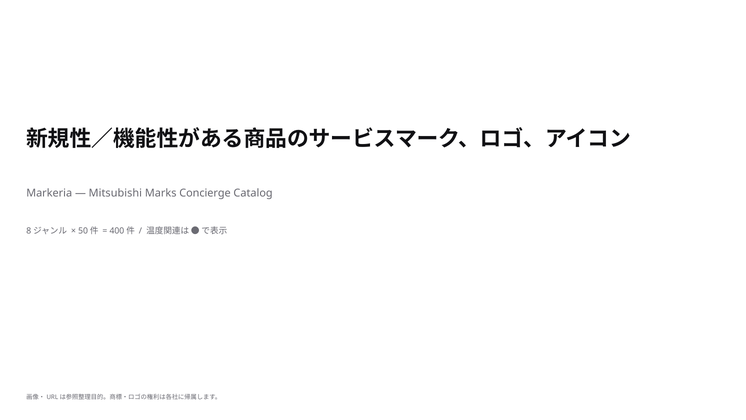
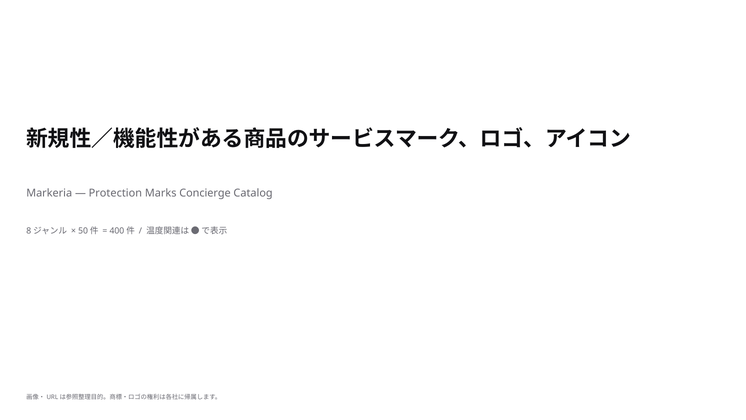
Mitsubishi: Mitsubishi -> Protection
